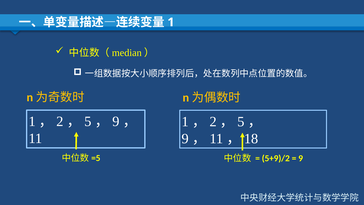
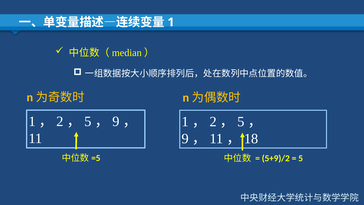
9 at (301, 158): 9 -> 5
